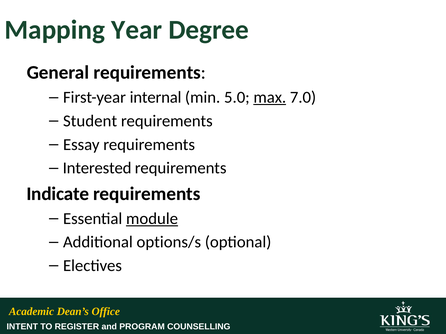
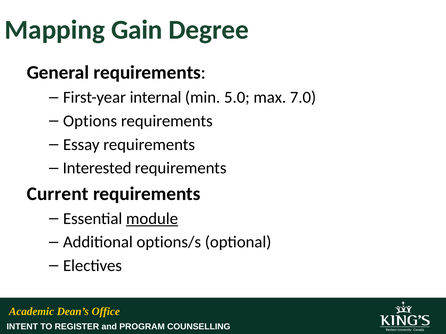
Year: Year -> Gain
max underline: present -> none
Student: Student -> Options
Indicate: Indicate -> Current
